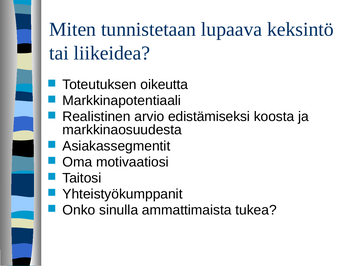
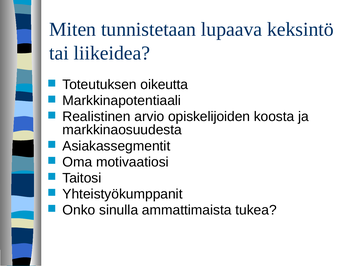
edistämiseksi: edistämiseksi -> opiskelijoiden
